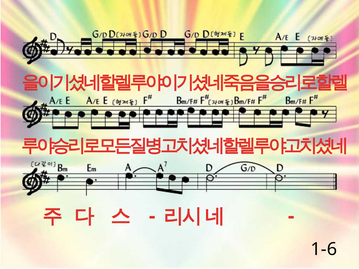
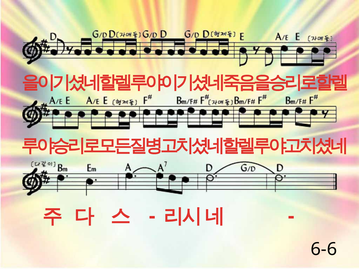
1-6: 1-6 -> 6-6
